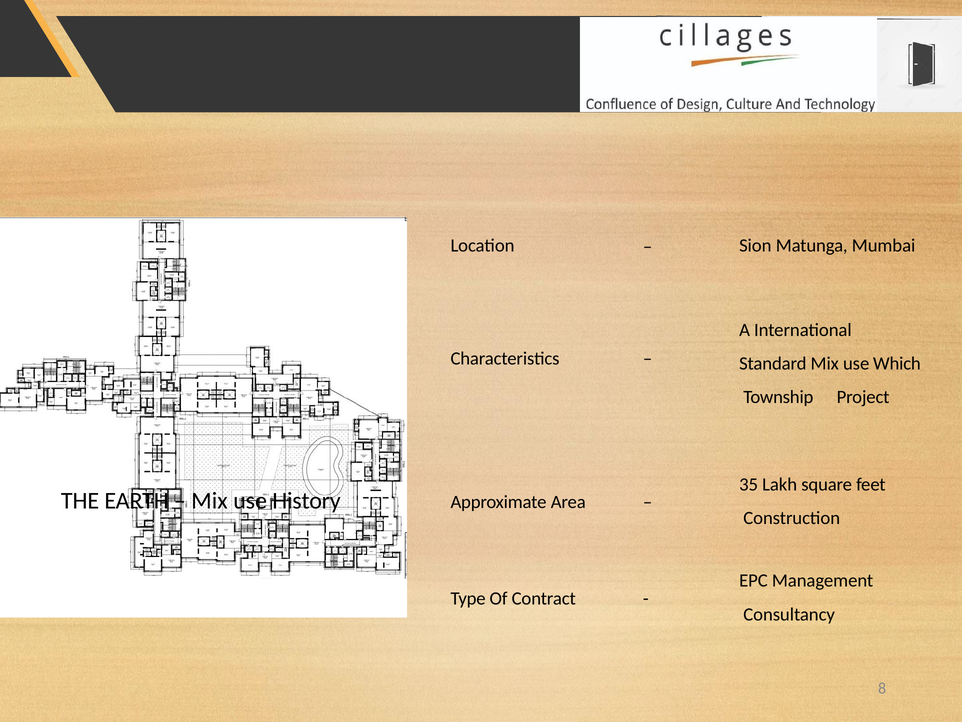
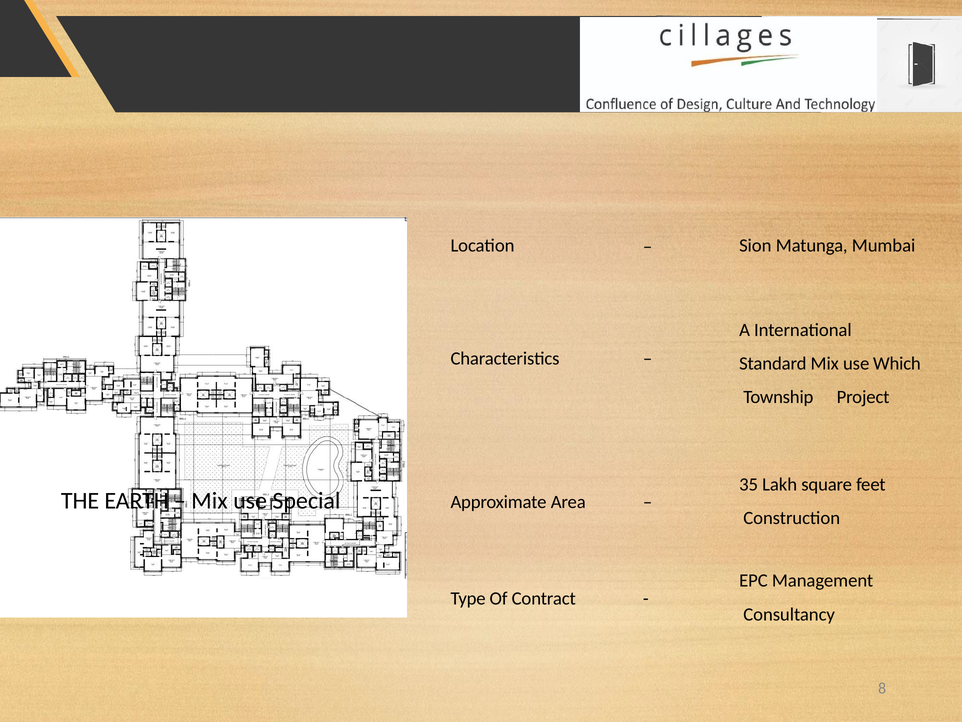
History: History -> Special
